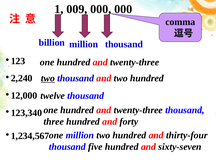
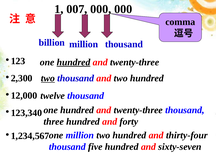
009: 009 -> 007
hundred at (74, 62) underline: none -> present
2,240: 2,240 -> 2,300
